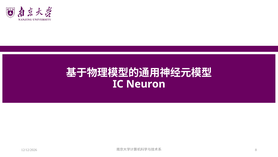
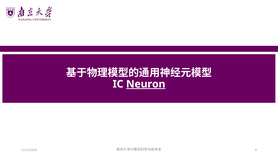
Neuron underline: none -> present
